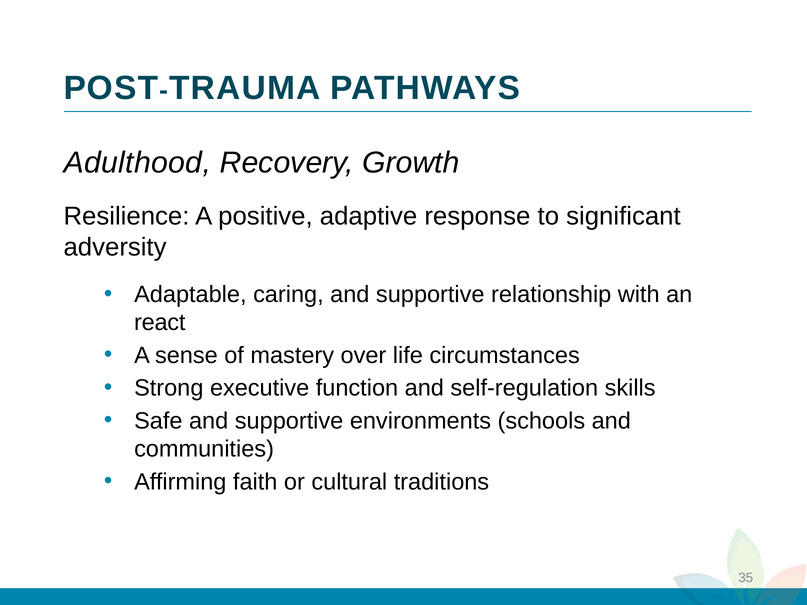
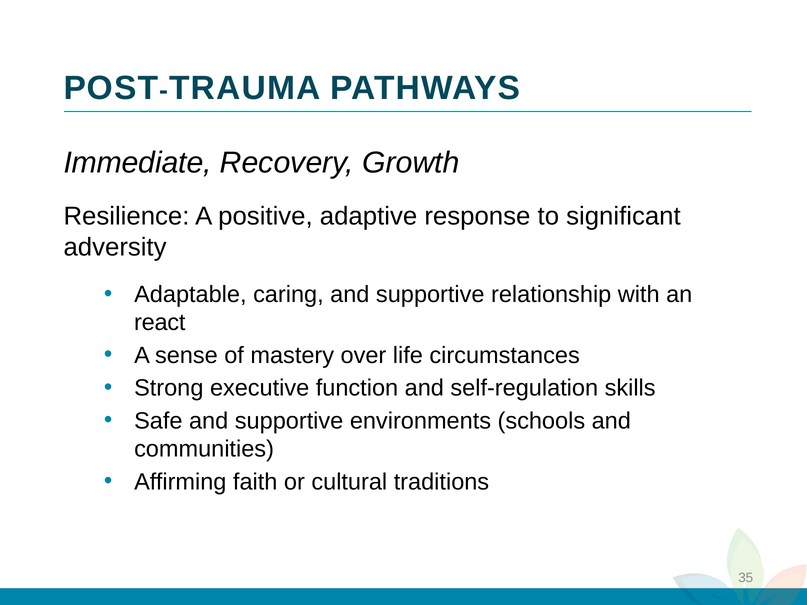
Adulthood: Adulthood -> Immediate
